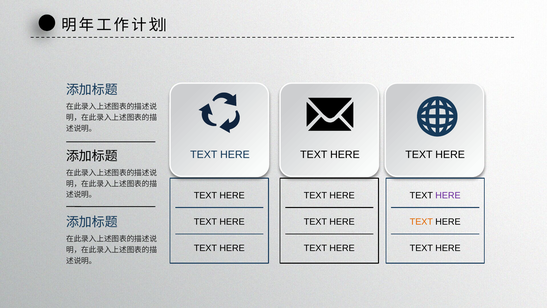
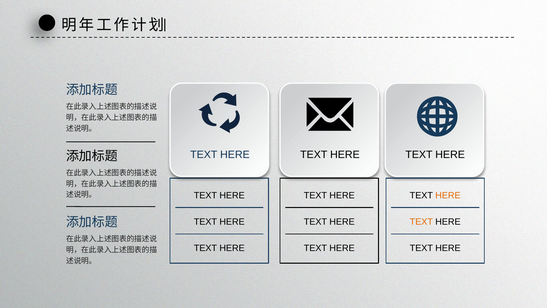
HERE at (448, 195) colour: purple -> orange
